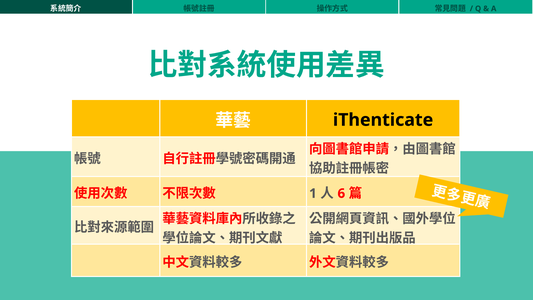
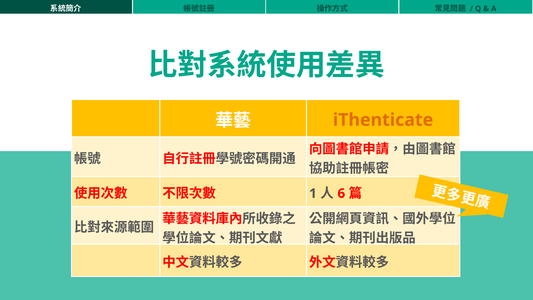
iThenticate colour: black -> orange
